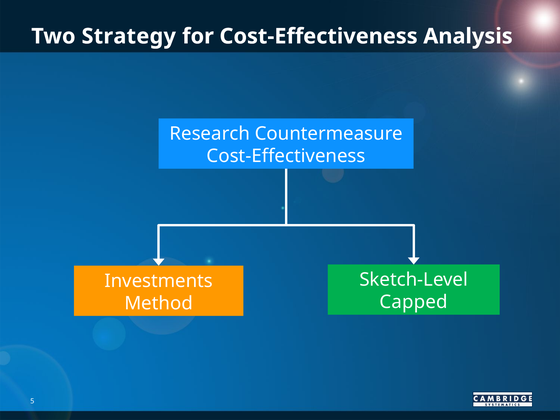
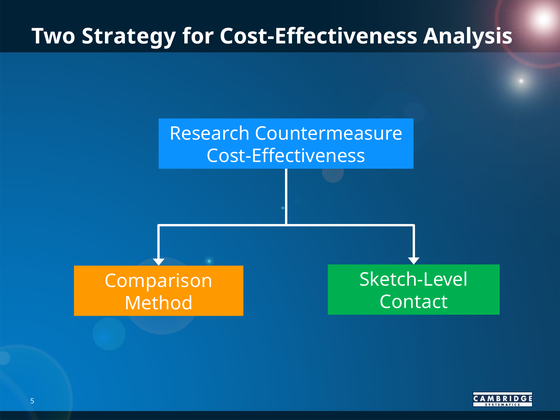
Investments: Investments -> Comparison
Capped: Capped -> Contact
